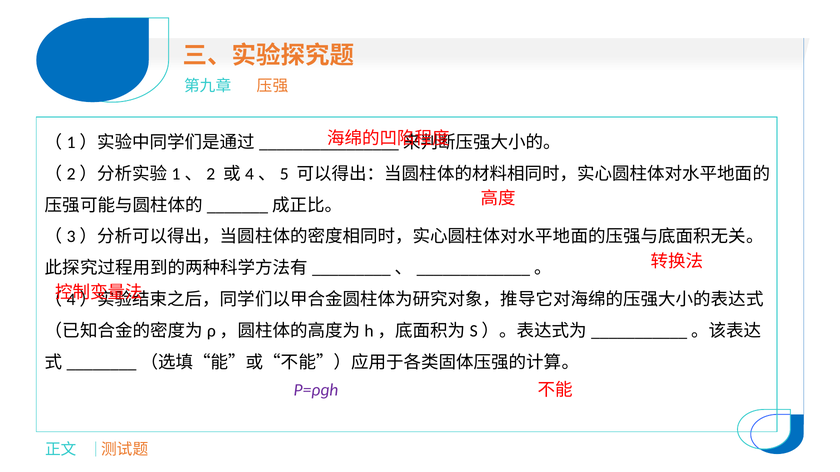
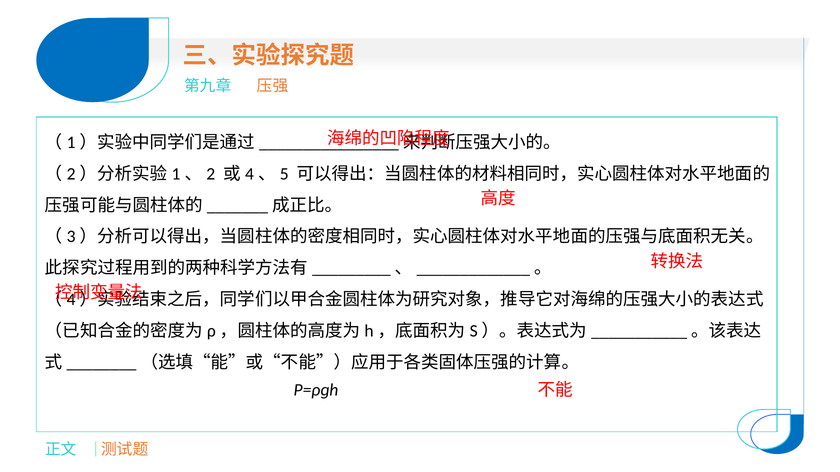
P=ρɡh colour: purple -> black
